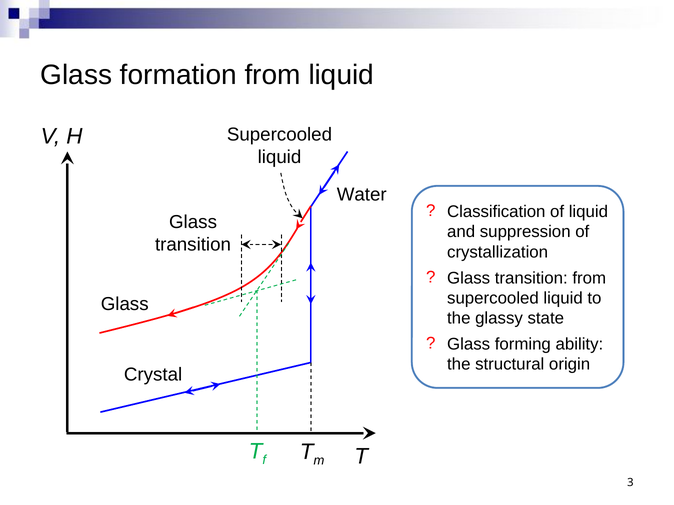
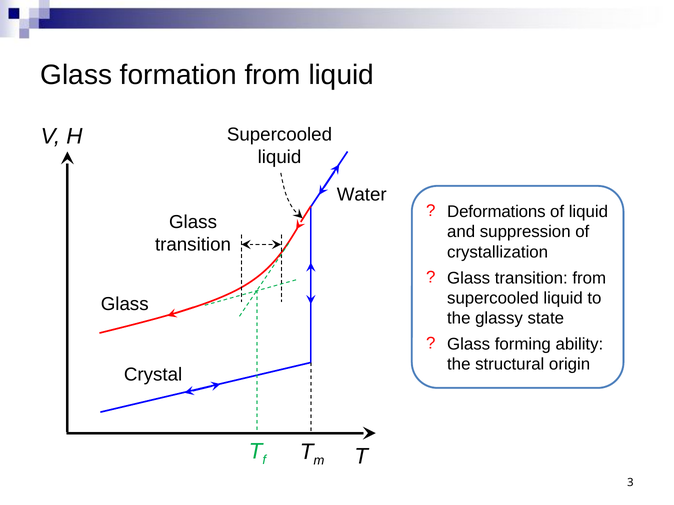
Classification: Classification -> Deformations
